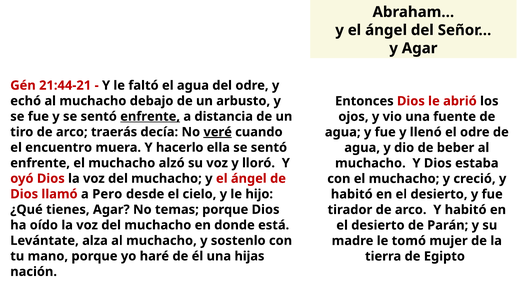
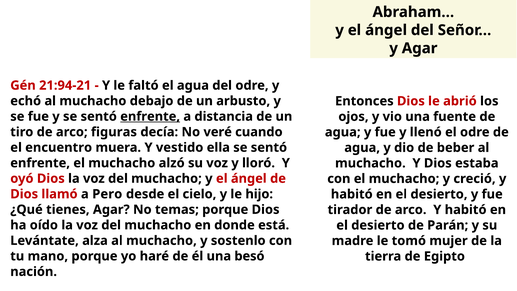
21:44-21: 21:44-21 -> 21:94-21
traerás: traerás -> figuras
veré underline: present -> none
hacerlo: hacerlo -> vestido
hijas: hijas -> besó
